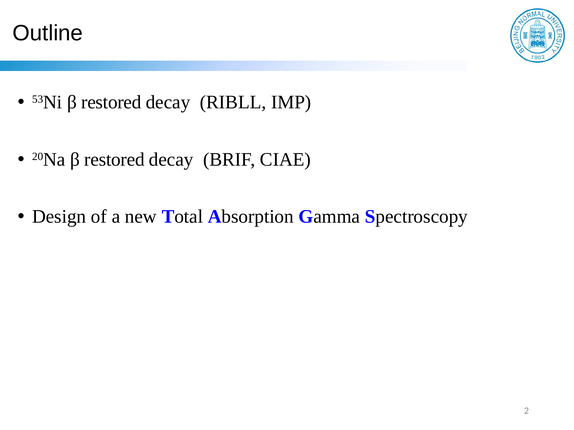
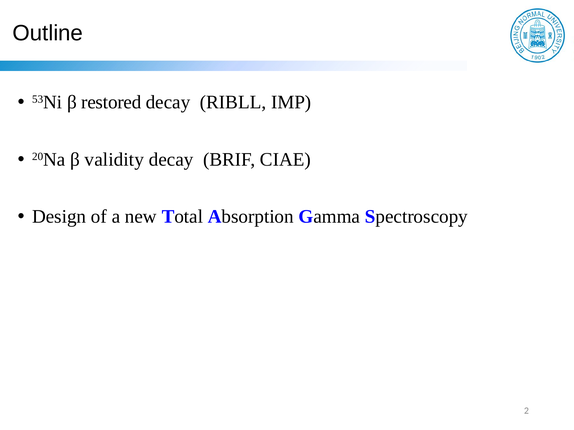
20Na β restored: restored -> validity
